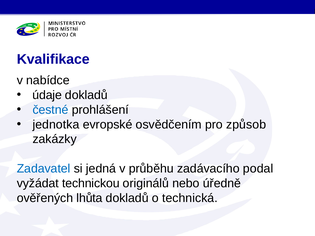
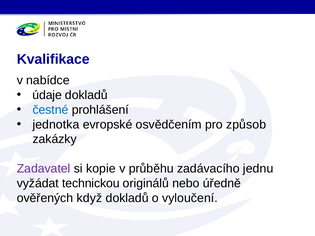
Zadavatel colour: blue -> purple
jedná: jedná -> kopie
podal: podal -> jednu
lhůta: lhůta -> když
technická: technická -> vyloučení
